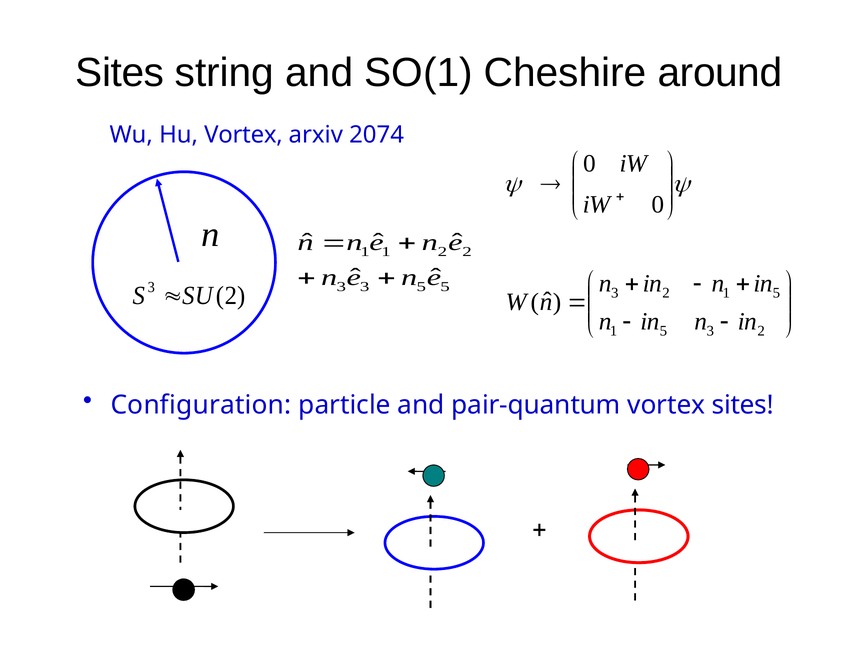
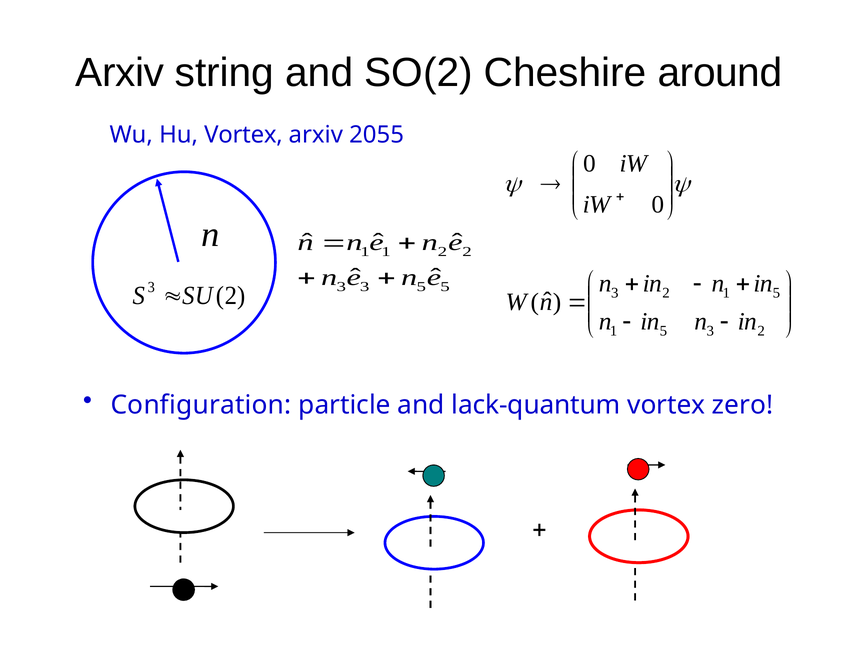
Sites at (120, 73): Sites -> Arxiv
SO(1: SO(1 -> SO(2
2074: 2074 -> 2055
pair-quantum: pair-quantum -> lack-quantum
vortex sites: sites -> zero
